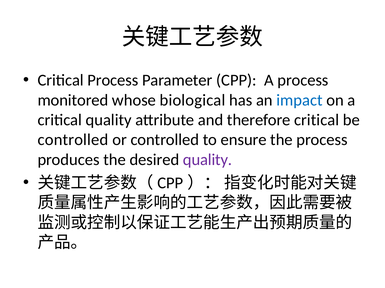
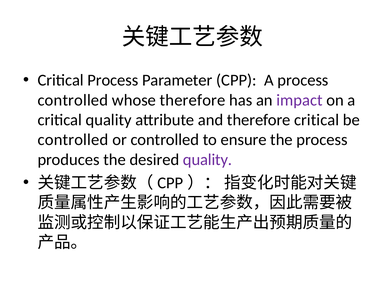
monitored at (73, 100): monitored -> controlled
whose biological: biological -> therefore
impact colour: blue -> purple
